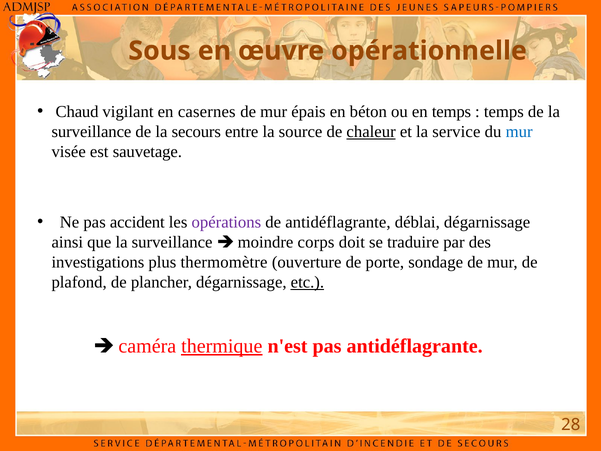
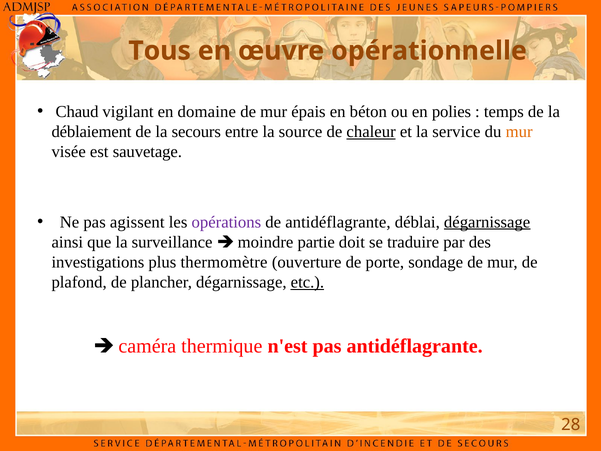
Sous: Sous -> Tous
casernes: casernes -> domaine
en temps: temps -> polies
surveillance at (91, 132): surveillance -> déblaiement
mur at (519, 132) colour: blue -> orange
accident: accident -> agissent
dégarnissage at (487, 222) underline: none -> present
corps: corps -> partie
thermique underline: present -> none
